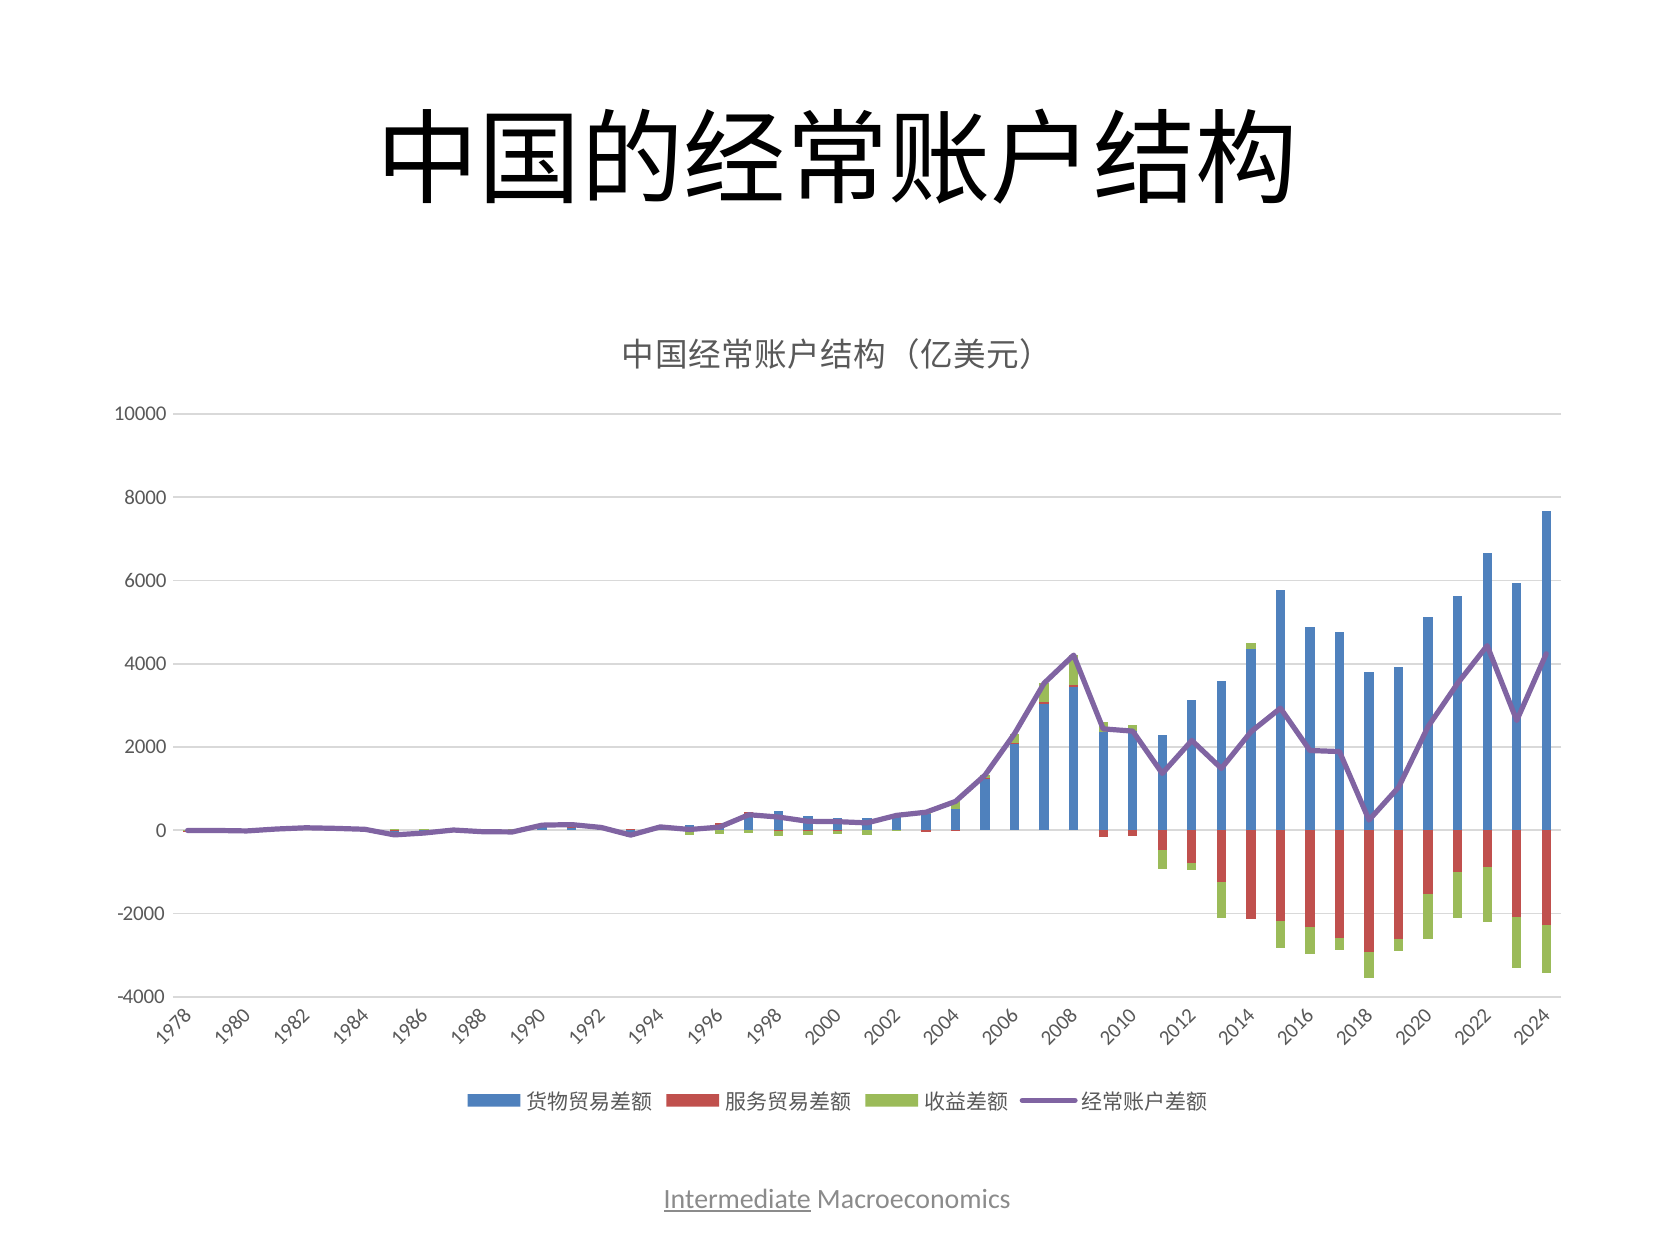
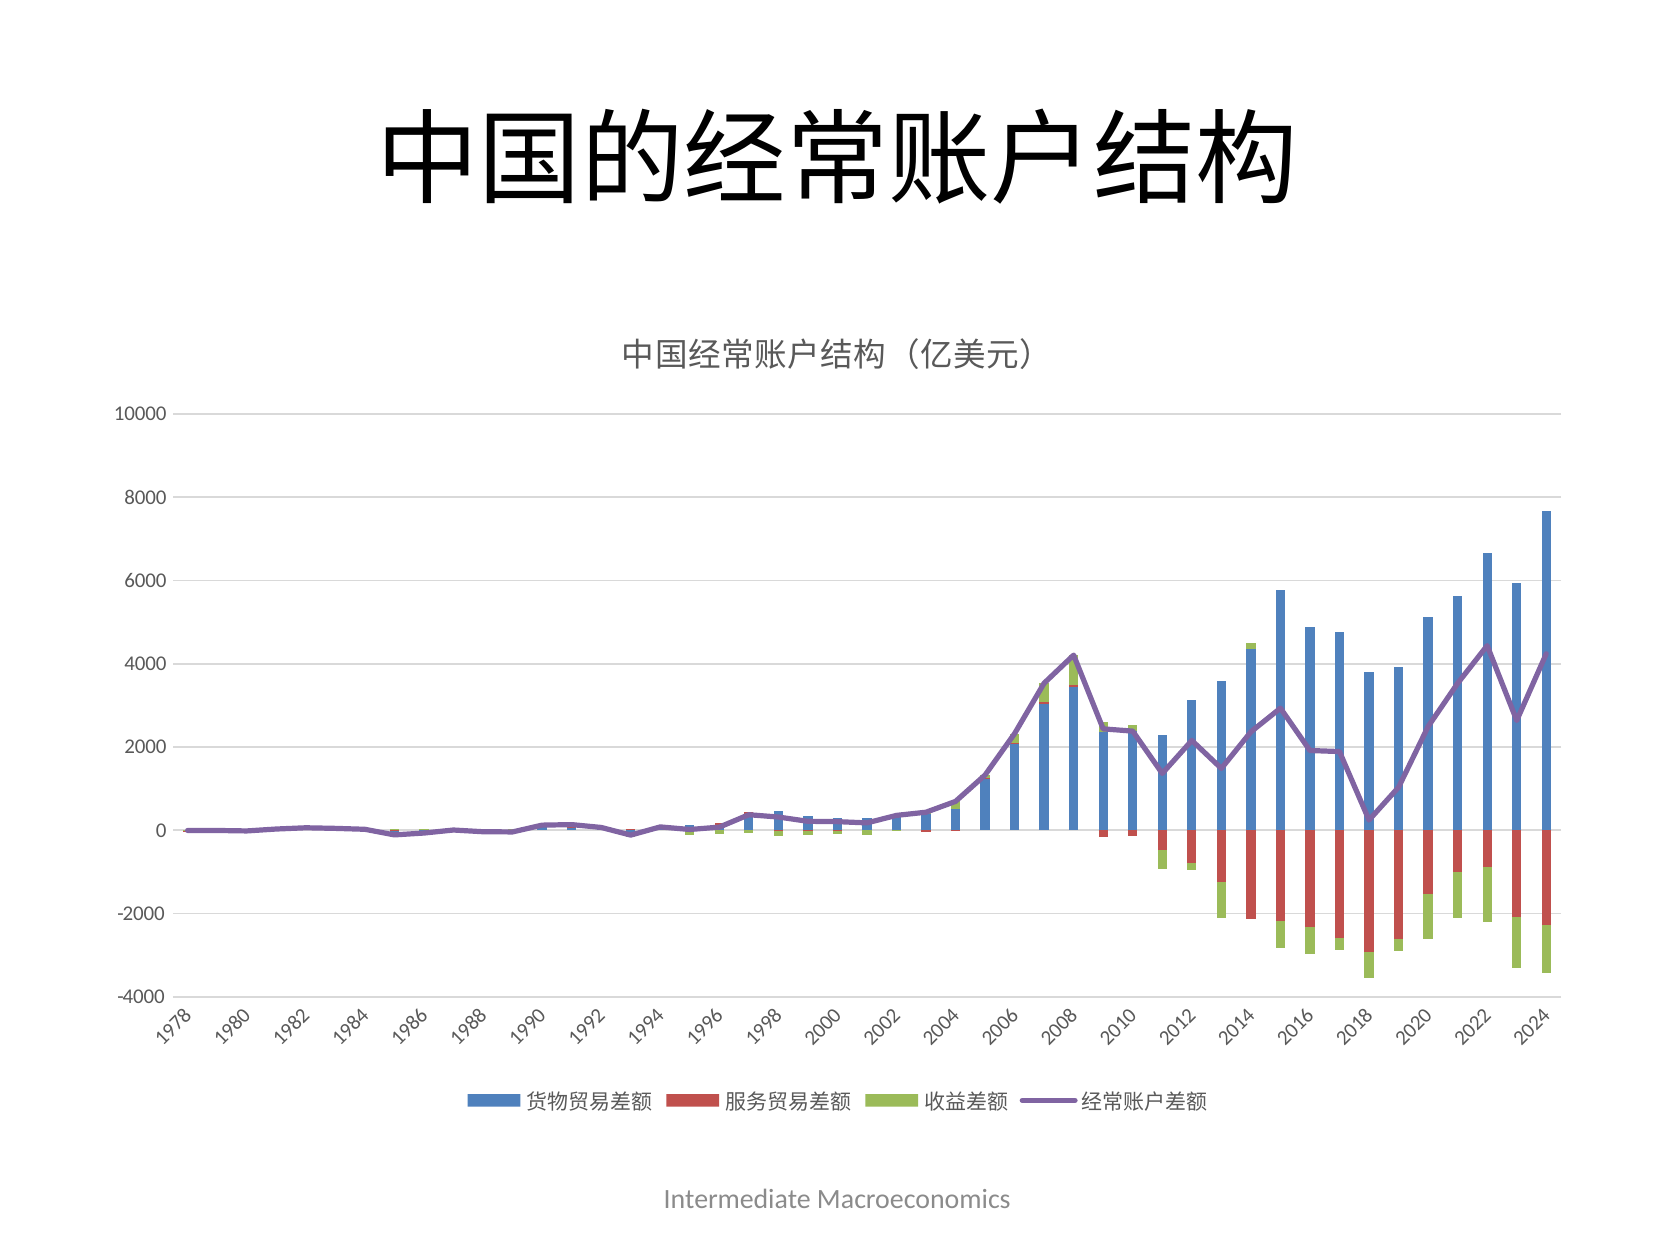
Intermediate underline: present -> none
